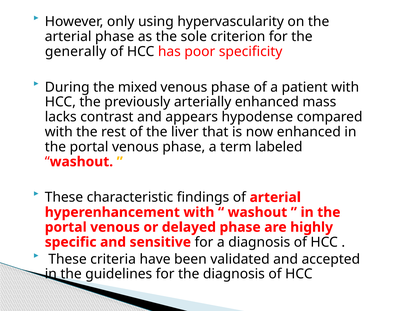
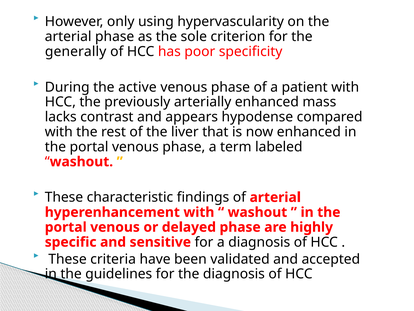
mixed: mixed -> active
